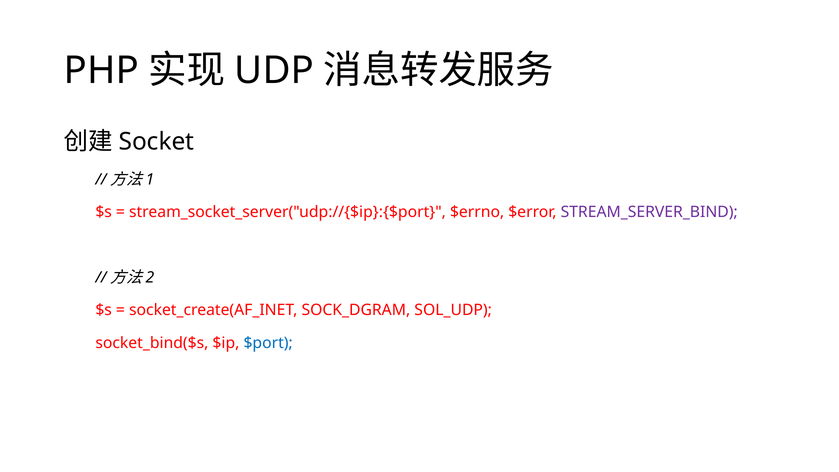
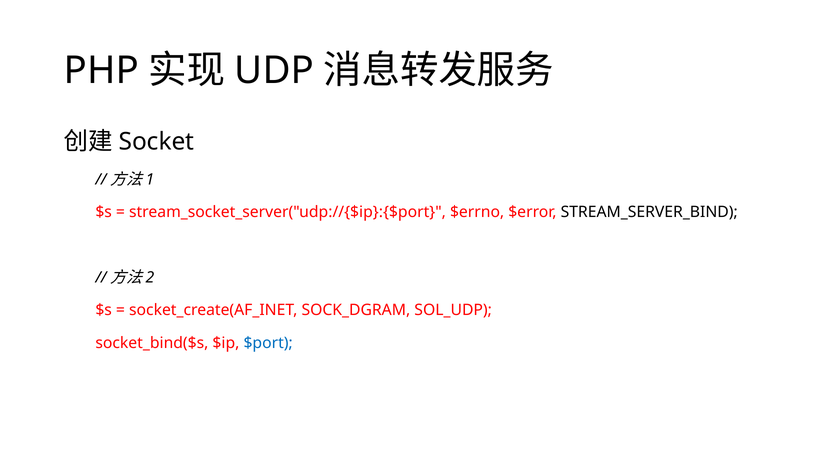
STREAM_SERVER_BIND colour: purple -> black
